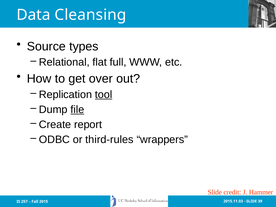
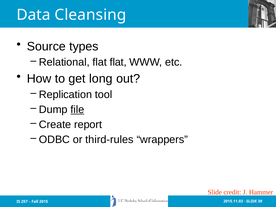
flat full: full -> flat
over: over -> long
tool underline: present -> none
